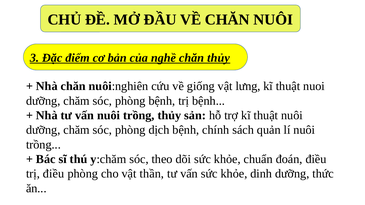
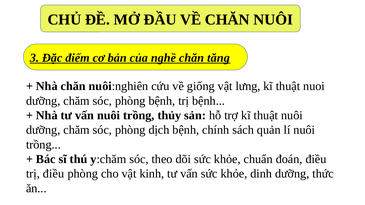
chăn thủy: thủy -> tăng
thần: thần -> kinh
